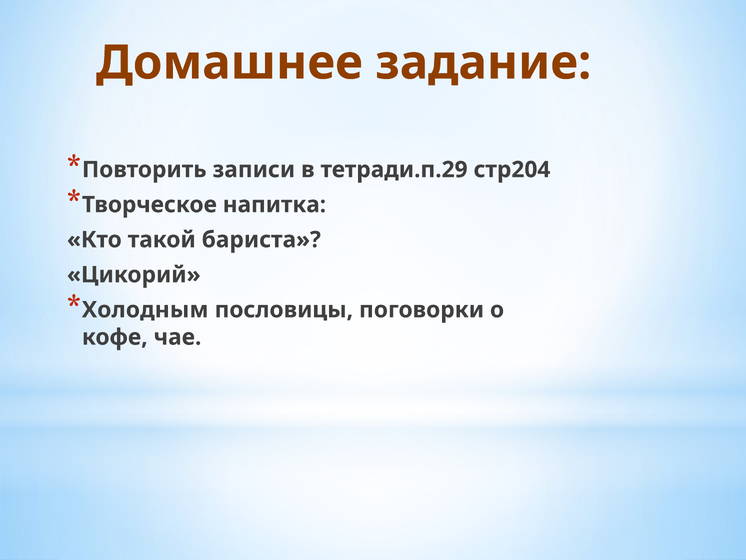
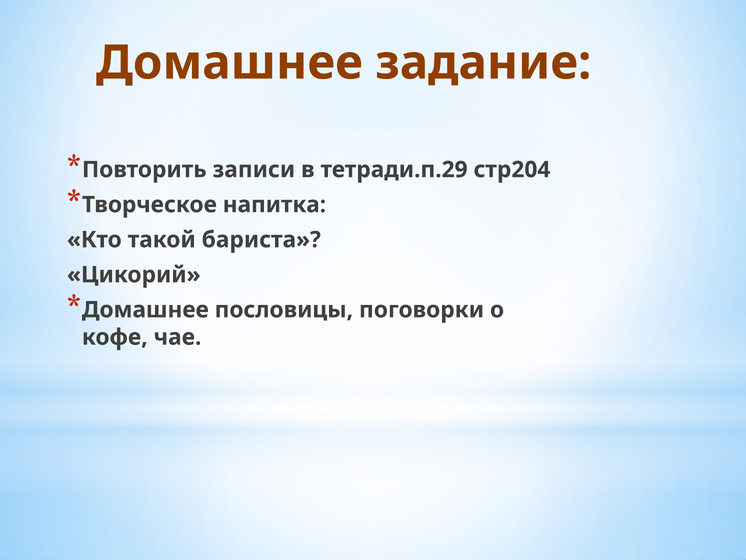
Холодным at (145, 310): Холодным -> Домашнее
